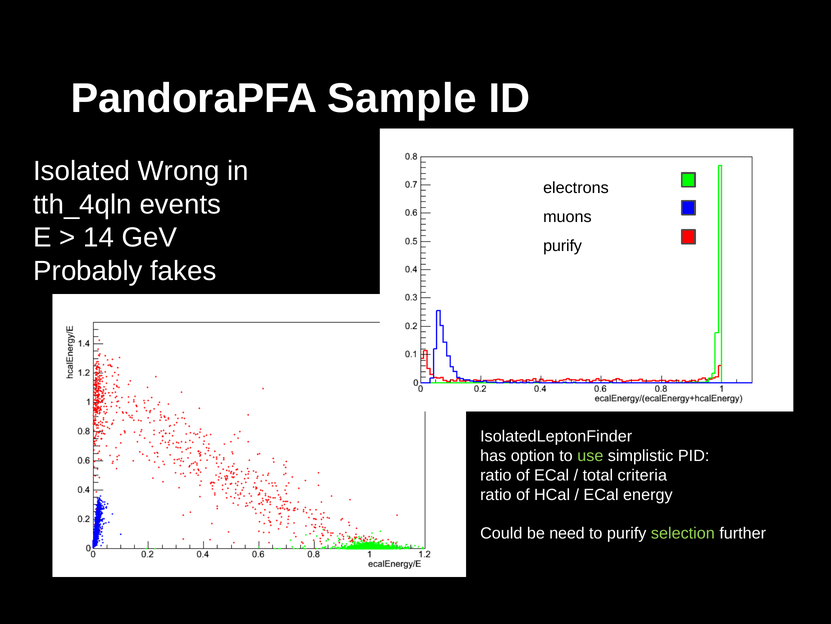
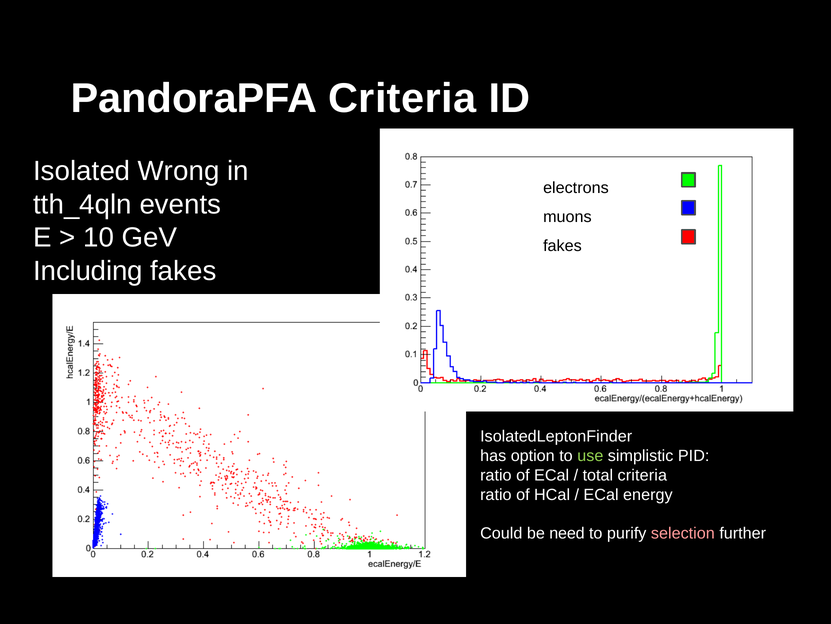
PandoraPFA Sample: Sample -> Criteria
14: 14 -> 10
purify at (563, 246): purify -> fakes
Probably: Probably -> Including
selection colour: light green -> pink
